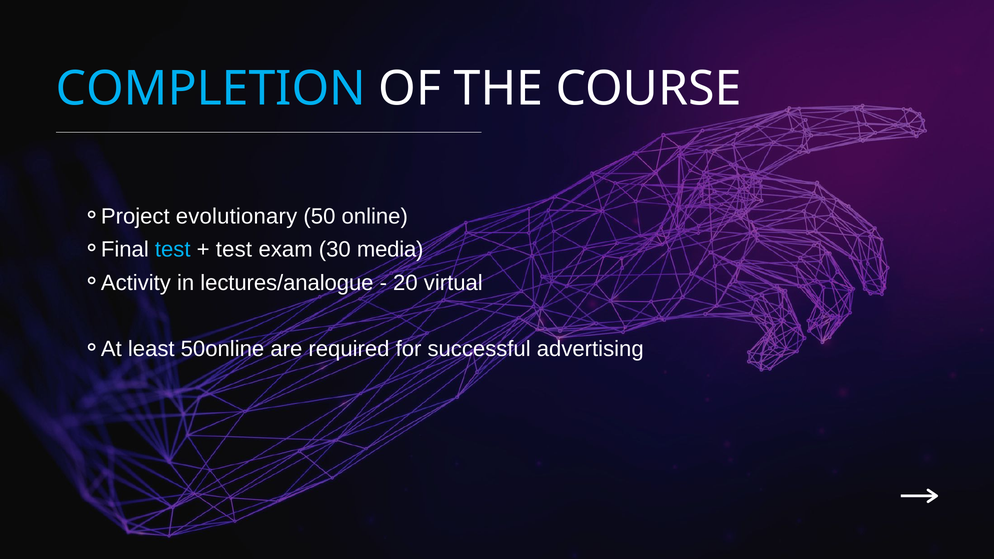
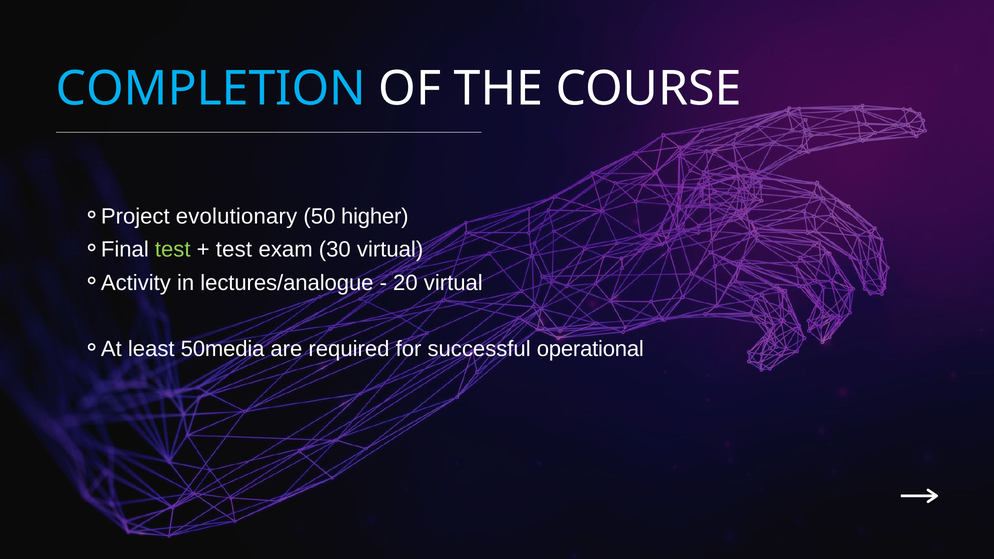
online: online -> higher
test at (173, 250) colour: light blue -> light green
30 media: media -> virtual
50online: 50online -> 50media
advertising: advertising -> operational
